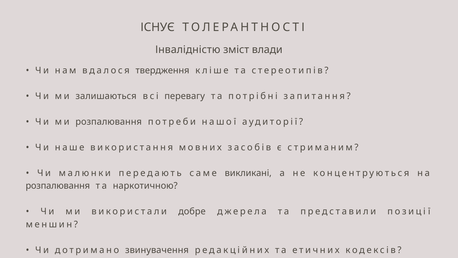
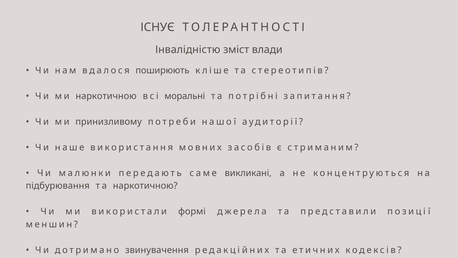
твердження: твердження -> поширюють
ми залишаються: залишаються -> наркотичною
перевагу: перевагу -> моральні
ми розпалювання: розпалювання -> принизливому
розпалювання at (58, 186): розпалювання -> підбурювання
добре: добре -> формі
